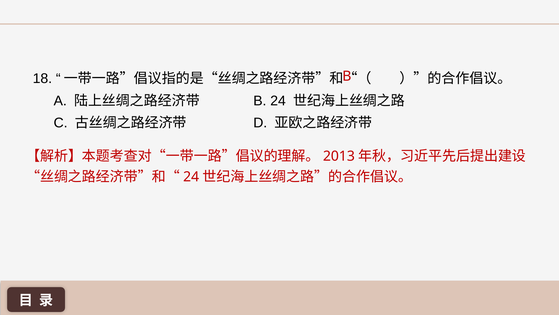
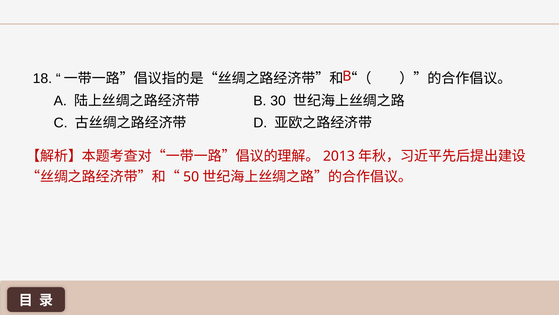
B 24: 24 -> 30
24 at (191, 177): 24 -> 50
